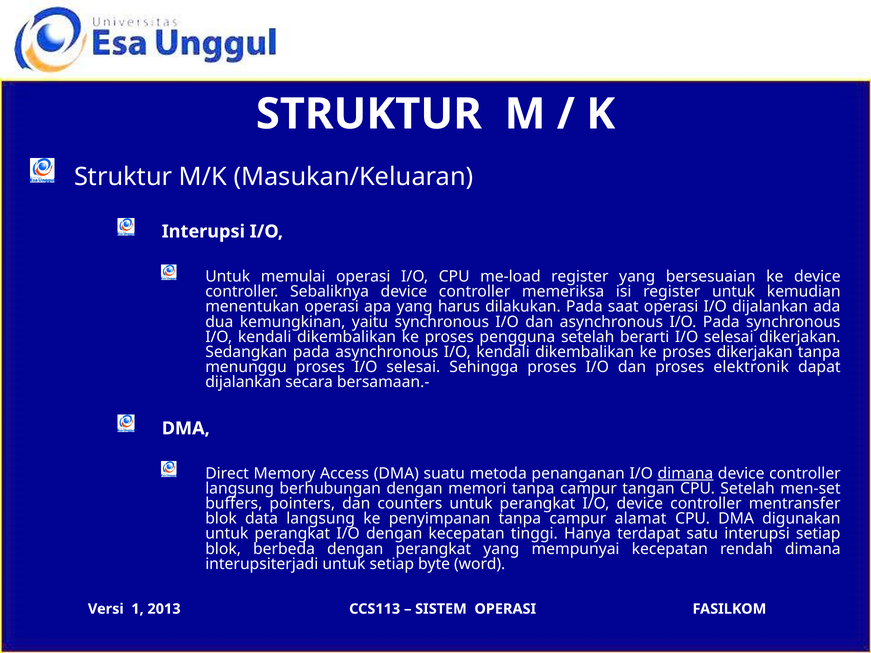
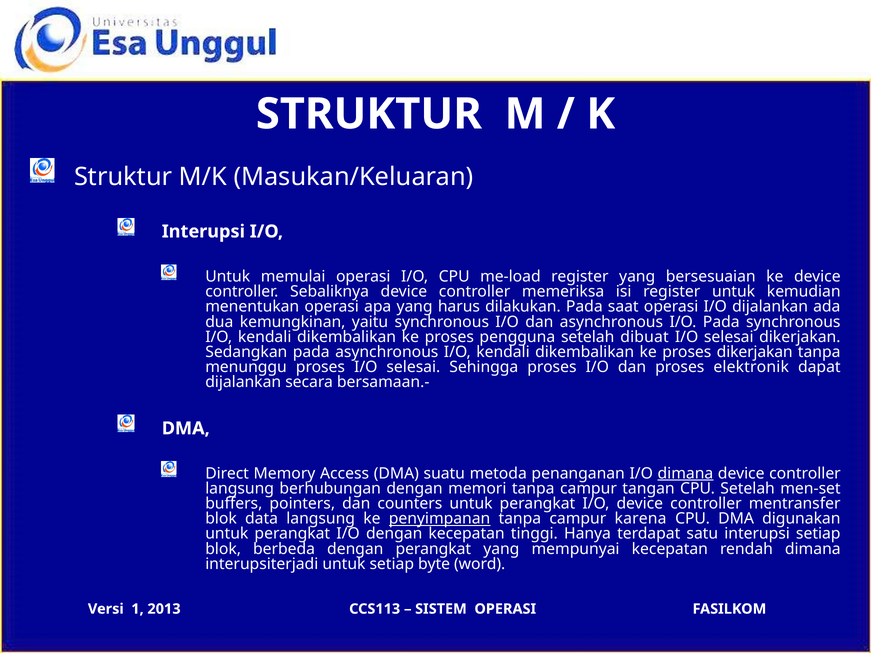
berarti: berarti -> dibuat
penyimpanan underline: none -> present
alamat: alamat -> karena
